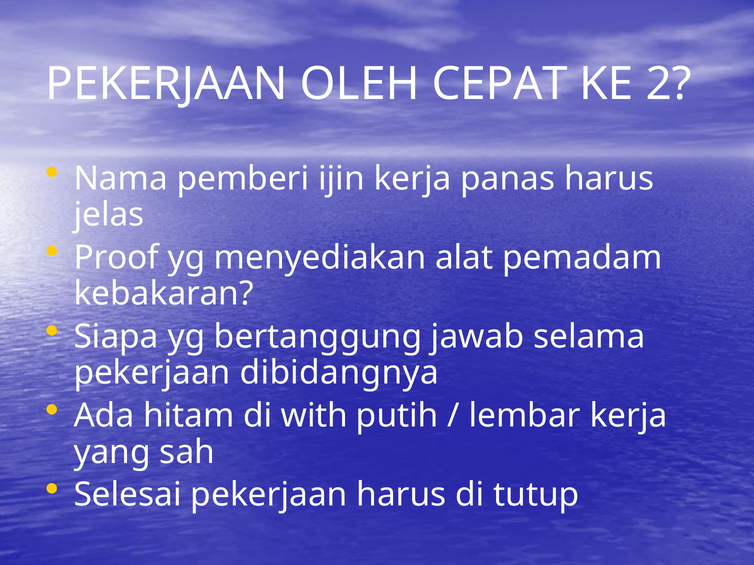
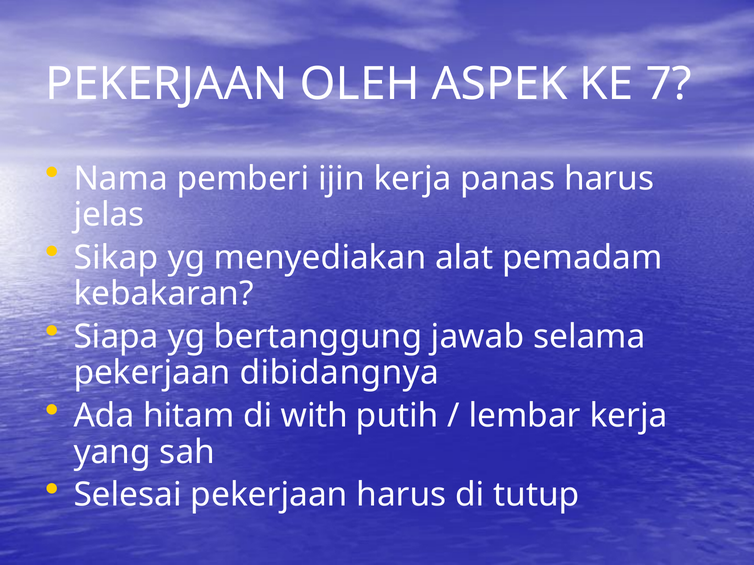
CEPAT: CEPAT -> ASPEK
2: 2 -> 7
Proof: Proof -> Sikap
